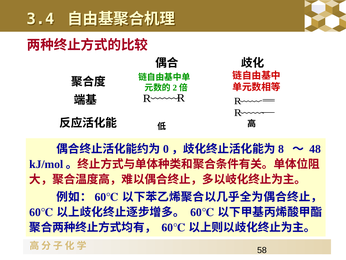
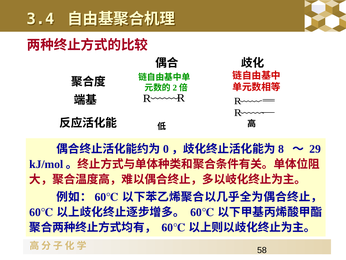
48: 48 -> 29
